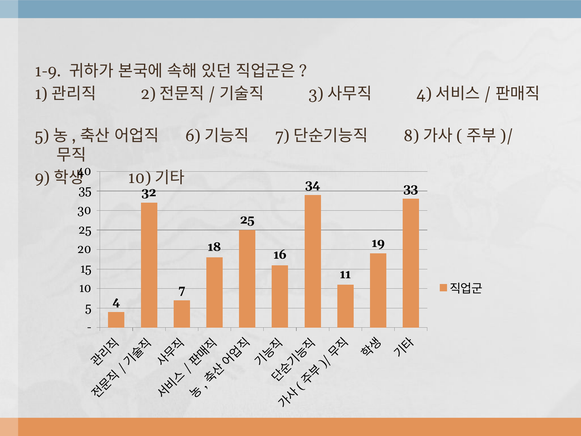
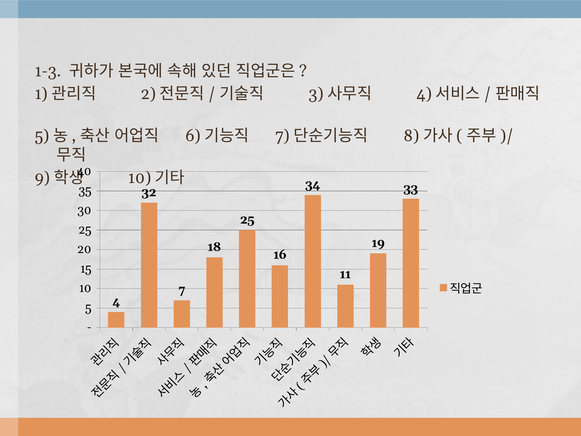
1-9: 1-9 -> 1-3
